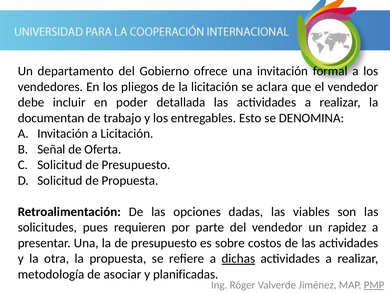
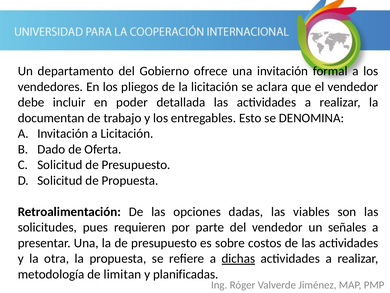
Señal: Señal -> Dado
rapidez: rapidez -> señales
asociar: asociar -> limitan
PMP underline: present -> none
